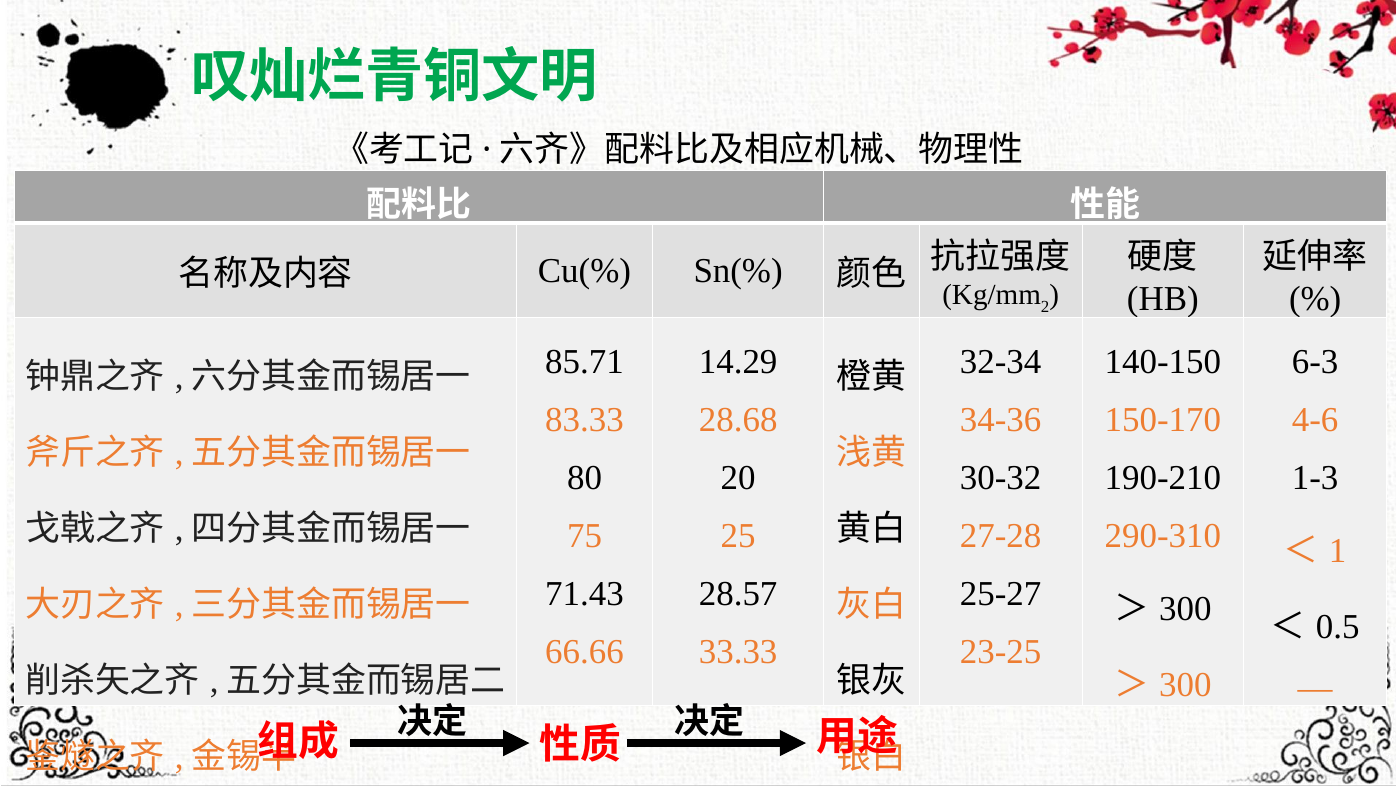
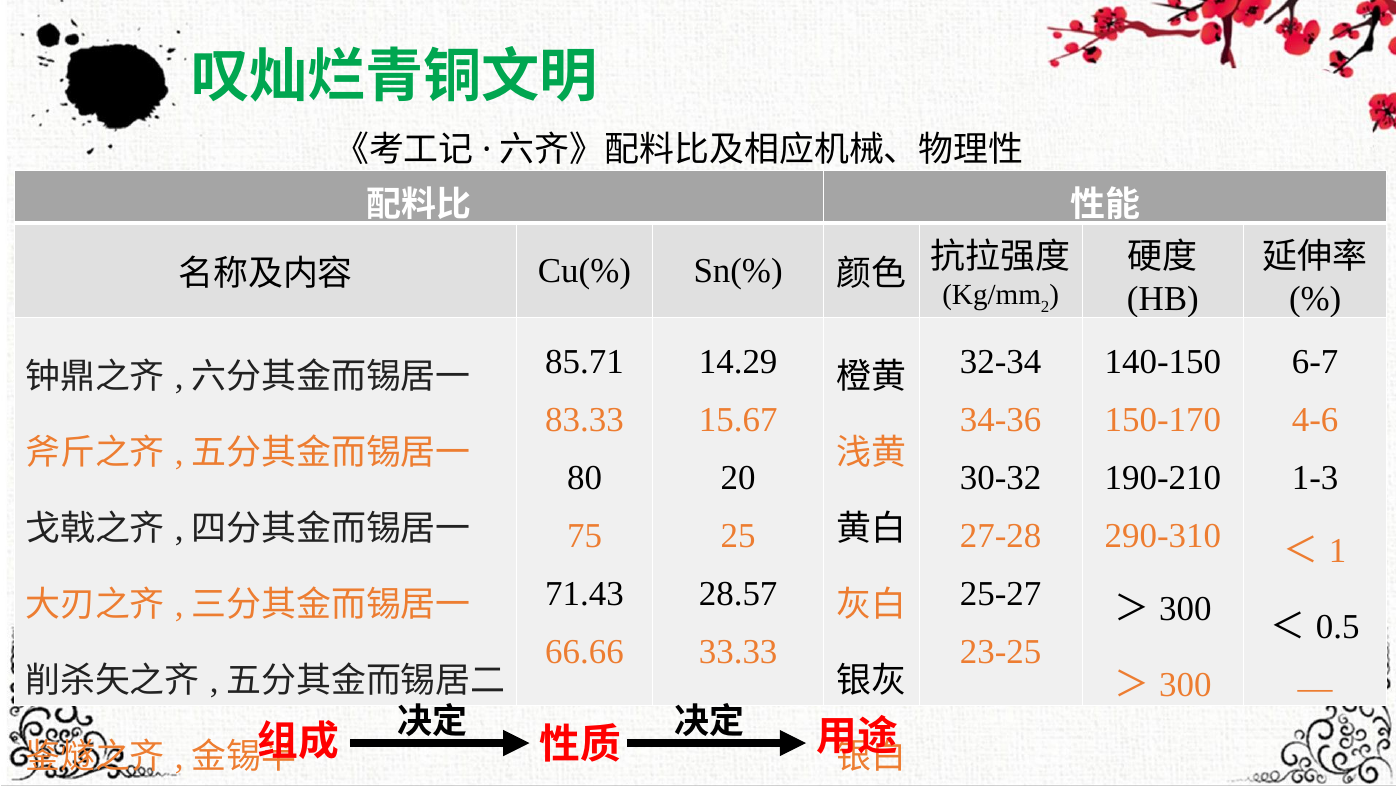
6-3: 6-3 -> 6-7
28.68: 28.68 -> 15.67
